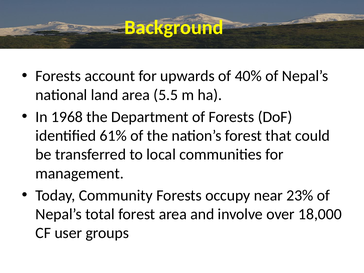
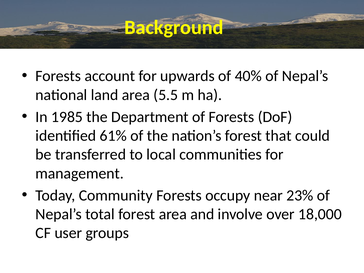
1968: 1968 -> 1985
